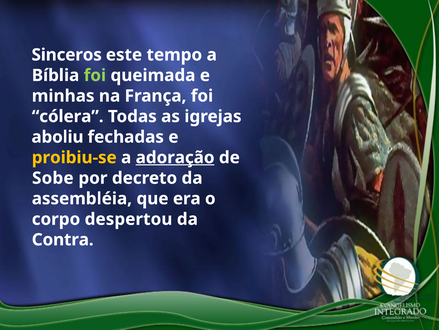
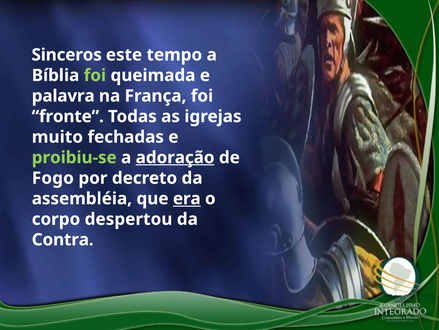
minhas: minhas -> palavra
cólera: cólera -> fronte
aboliu: aboliu -> muito
proibiu-se colour: yellow -> light green
Sobe: Sobe -> Fogo
era underline: none -> present
